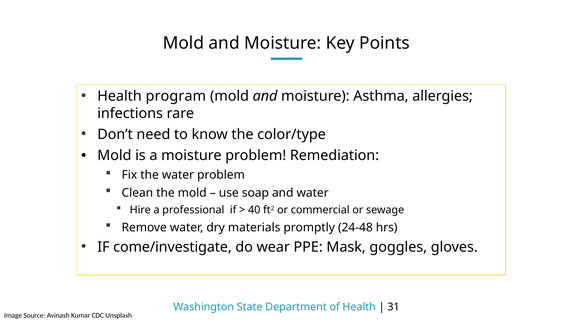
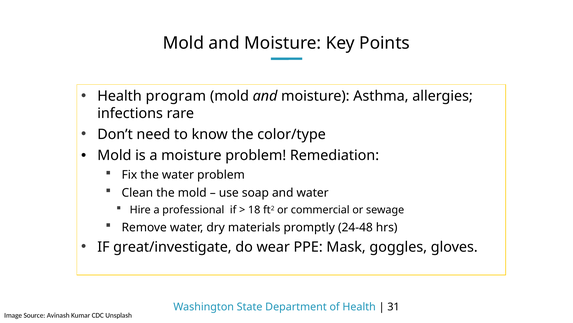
40: 40 -> 18
come/investigate: come/investigate -> great/investigate
